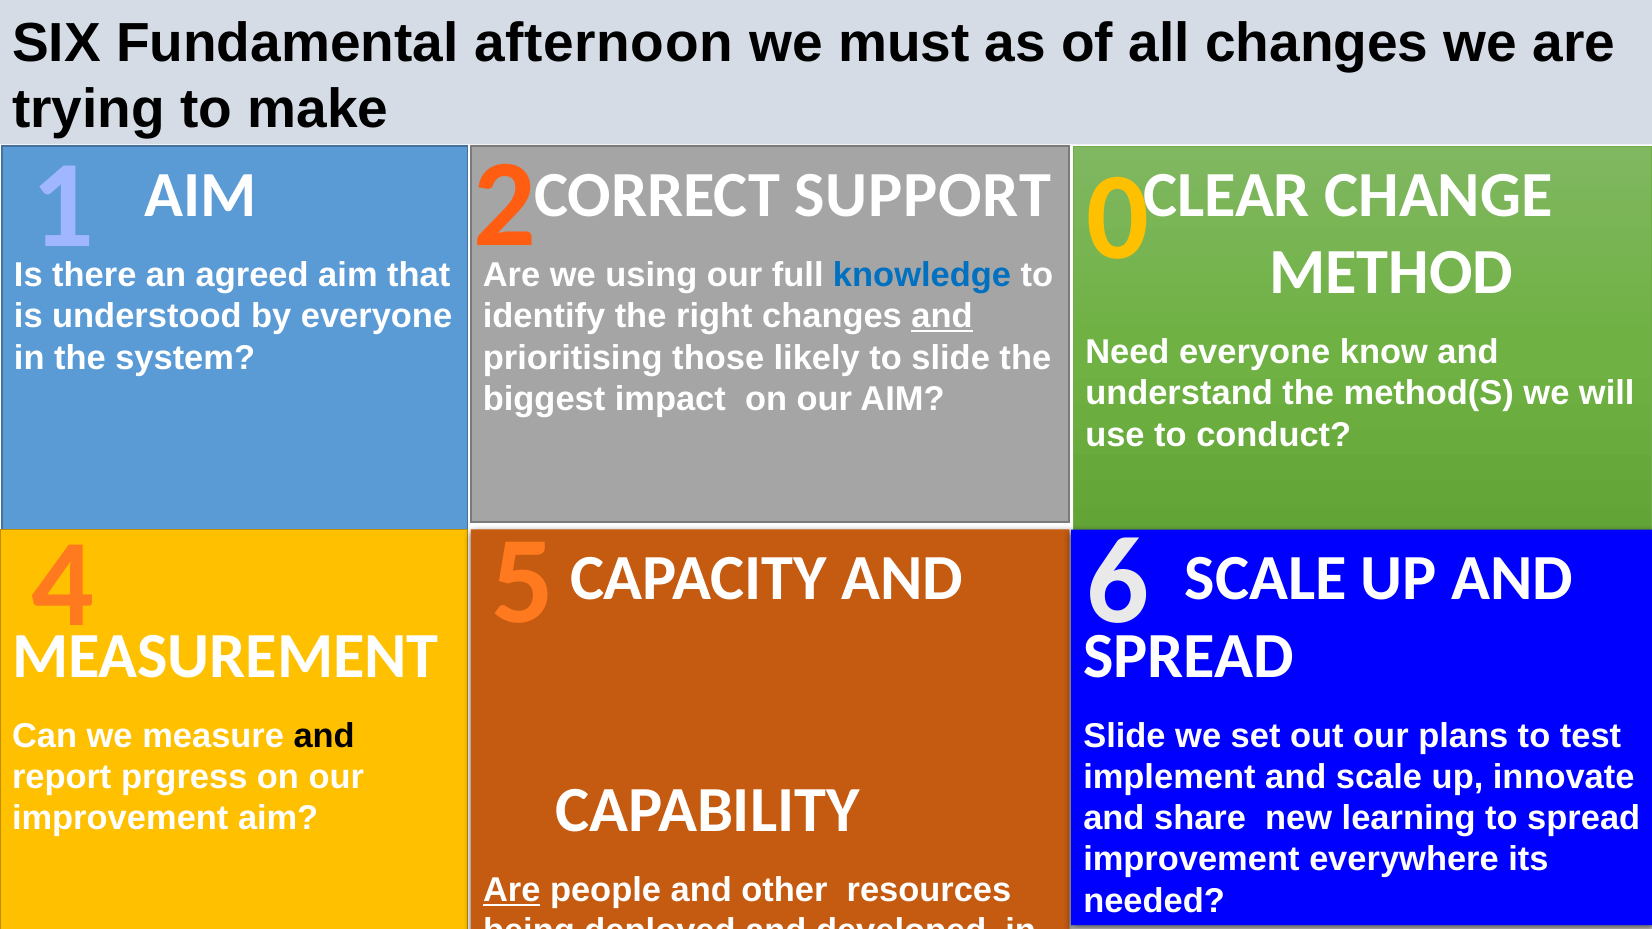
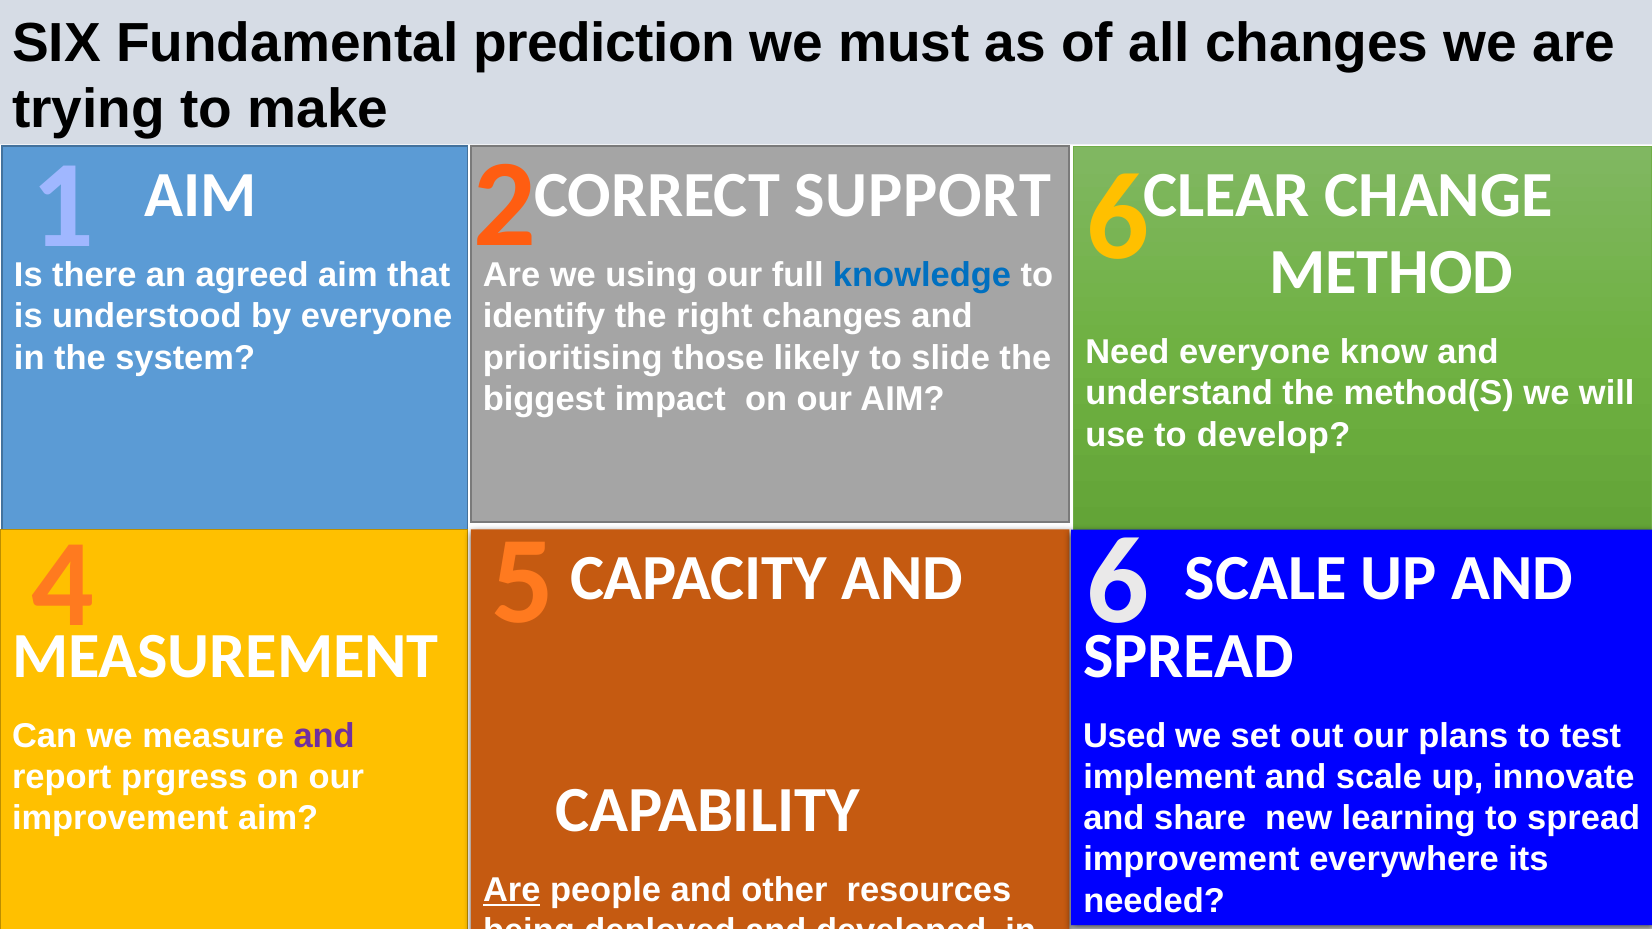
afternoon: afternoon -> prediction
0 at (1118, 218): 0 -> 6
and at (942, 316) underline: present -> none
conduct: conduct -> develop
and at (324, 736) colour: black -> purple
Slide at (1125, 736): Slide -> Used
